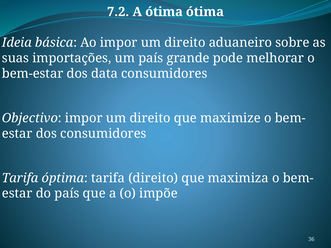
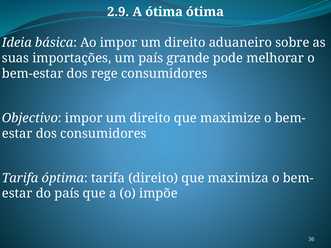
7.2: 7.2 -> 2.9
data: data -> rege
